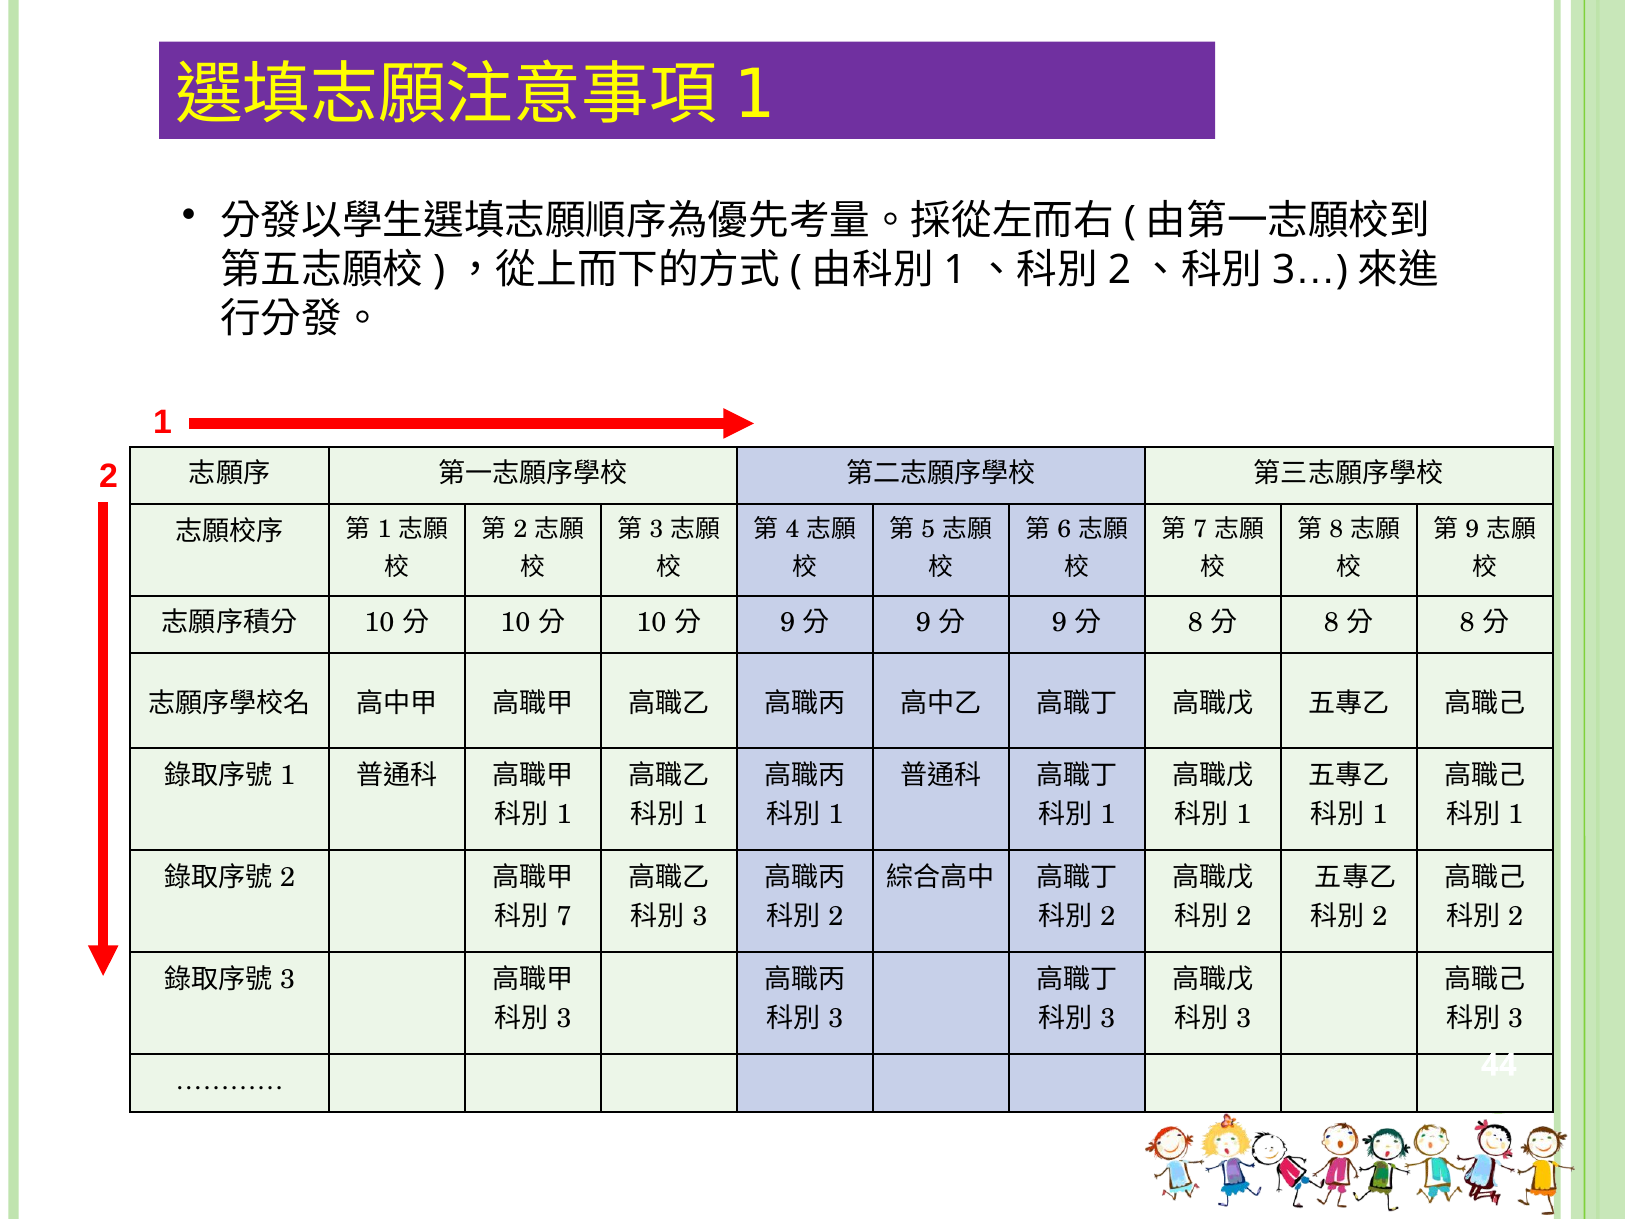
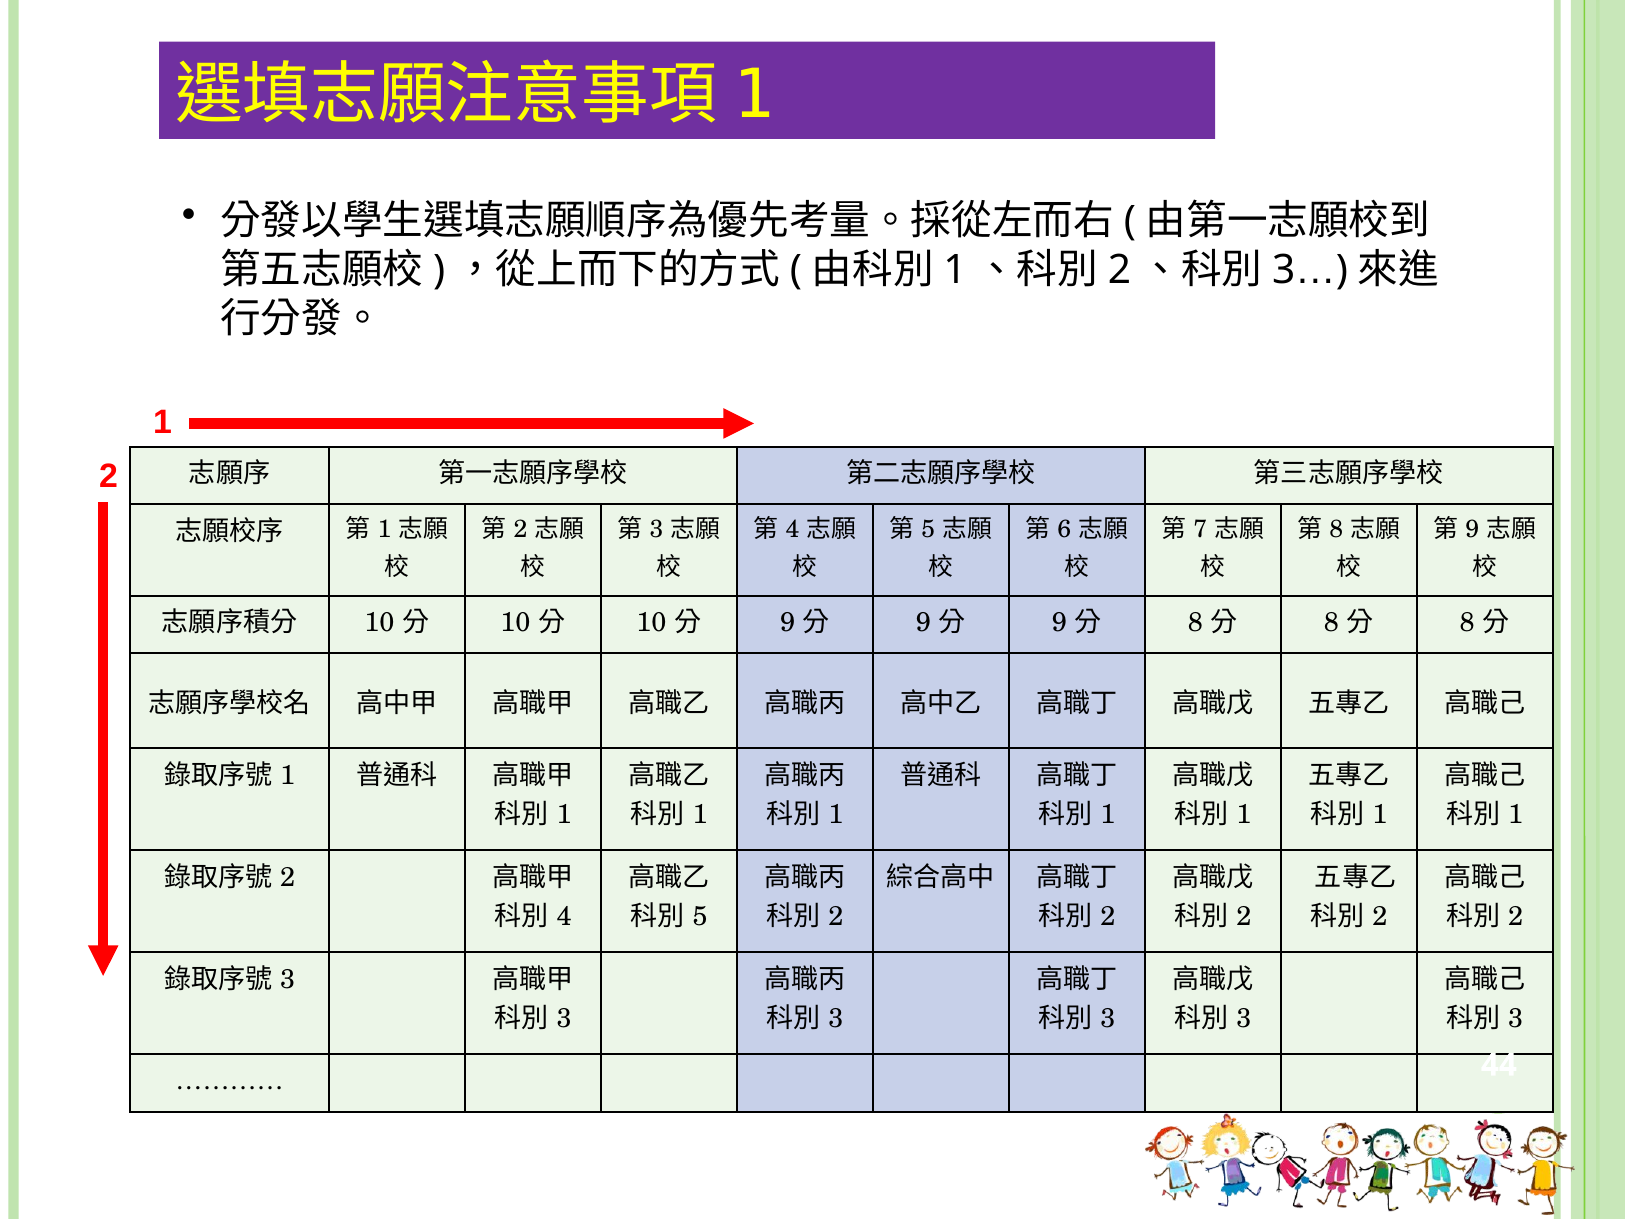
7 at (564, 916): 7 -> 4
3 at (700, 916): 3 -> 5
